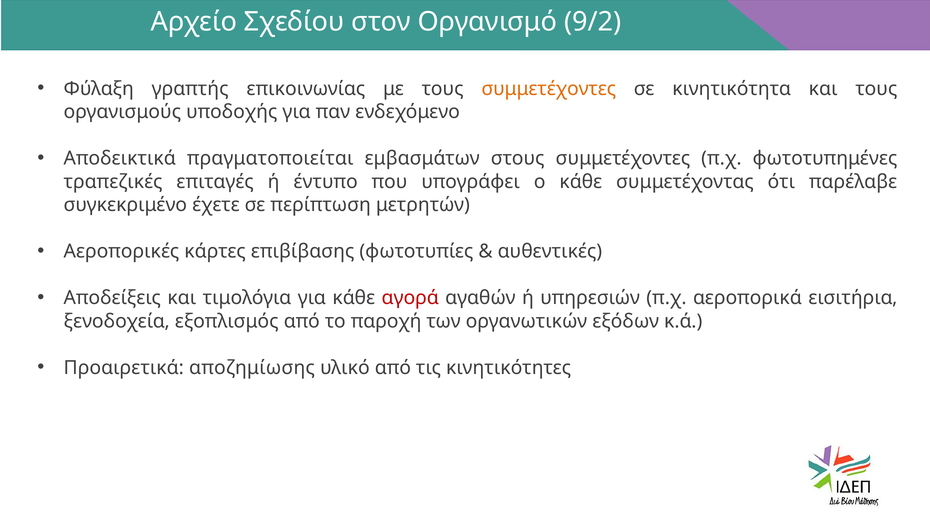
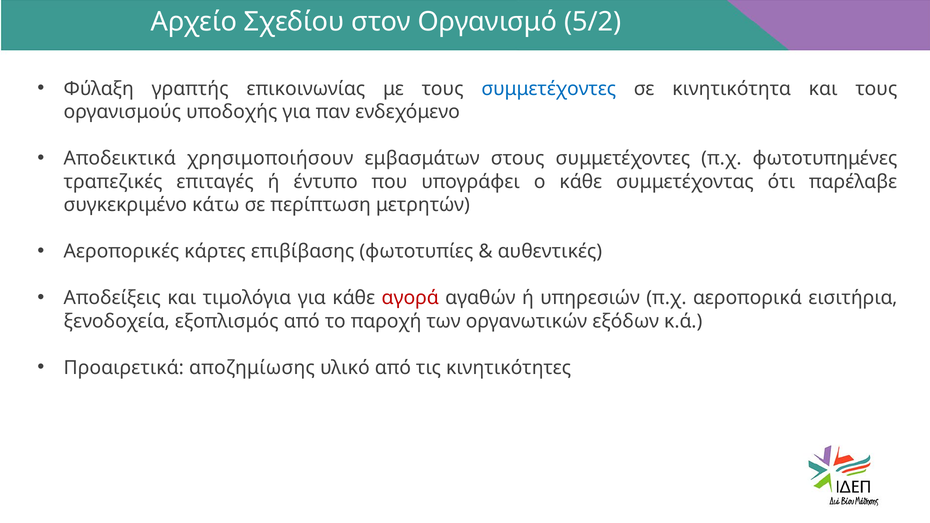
9/2: 9/2 -> 5/2
συμμετέχοντες at (549, 89) colour: orange -> blue
πραγματοποιείται: πραγματοποιείται -> χρησιμοποιήσουν
έχετε: έχετε -> κάτω
